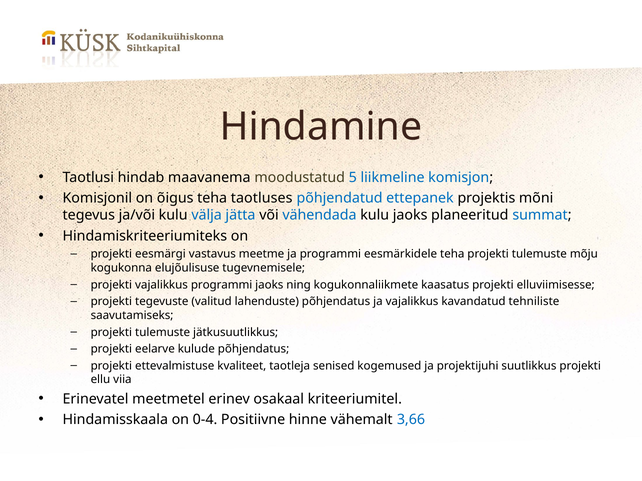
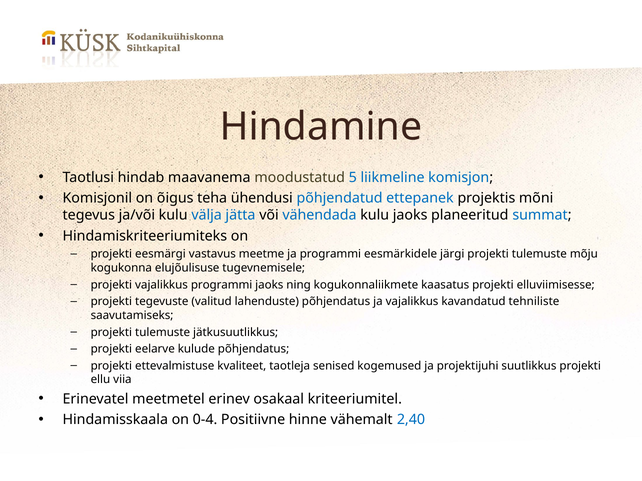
taotluses: taotluses -> ühendusi
eesmärkidele teha: teha -> järgi
3,66: 3,66 -> 2,40
